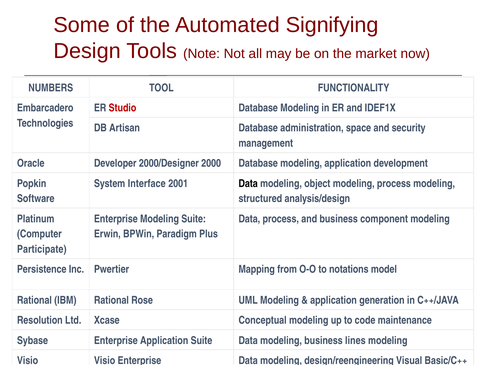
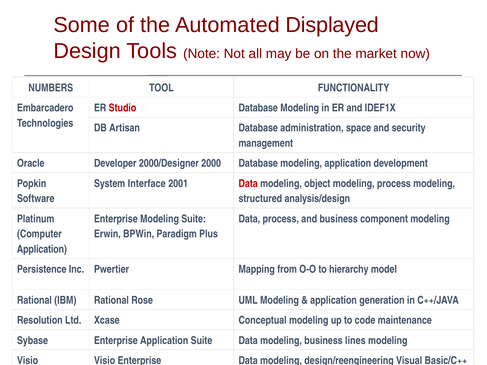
Signifying: Signifying -> Displayed
Data at (248, 184) colour: black -> red
Participate at (42, 249): Participate -> Application
notations: notations -> hierarchy
